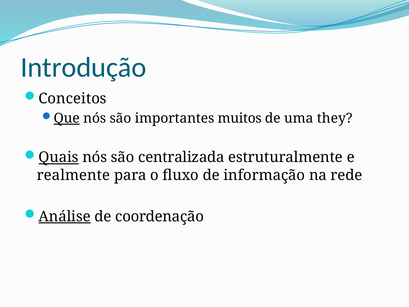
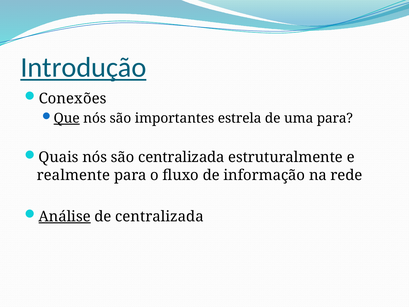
Introdução underline: none -> present
Conceitos: Conceitos -> Conexões
muitos: muitos -> estrela
uma they: they -> para
Quais underline: present -> none
de coordenação: coordenação -> centralizada
